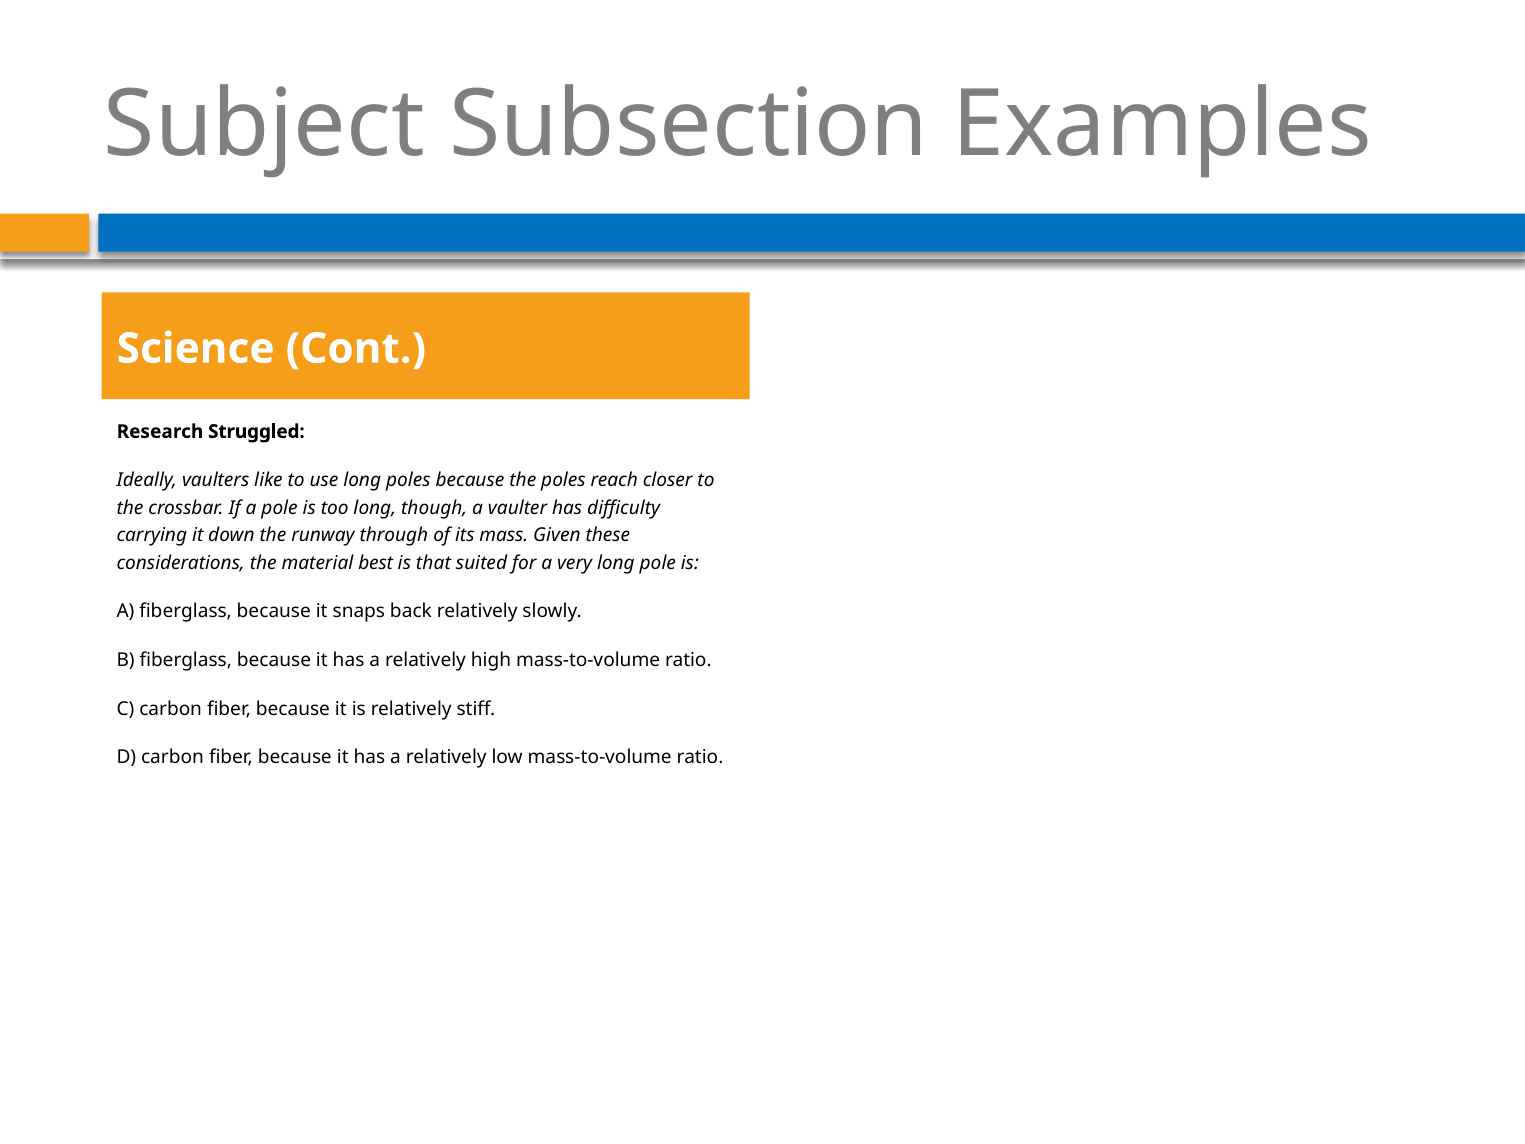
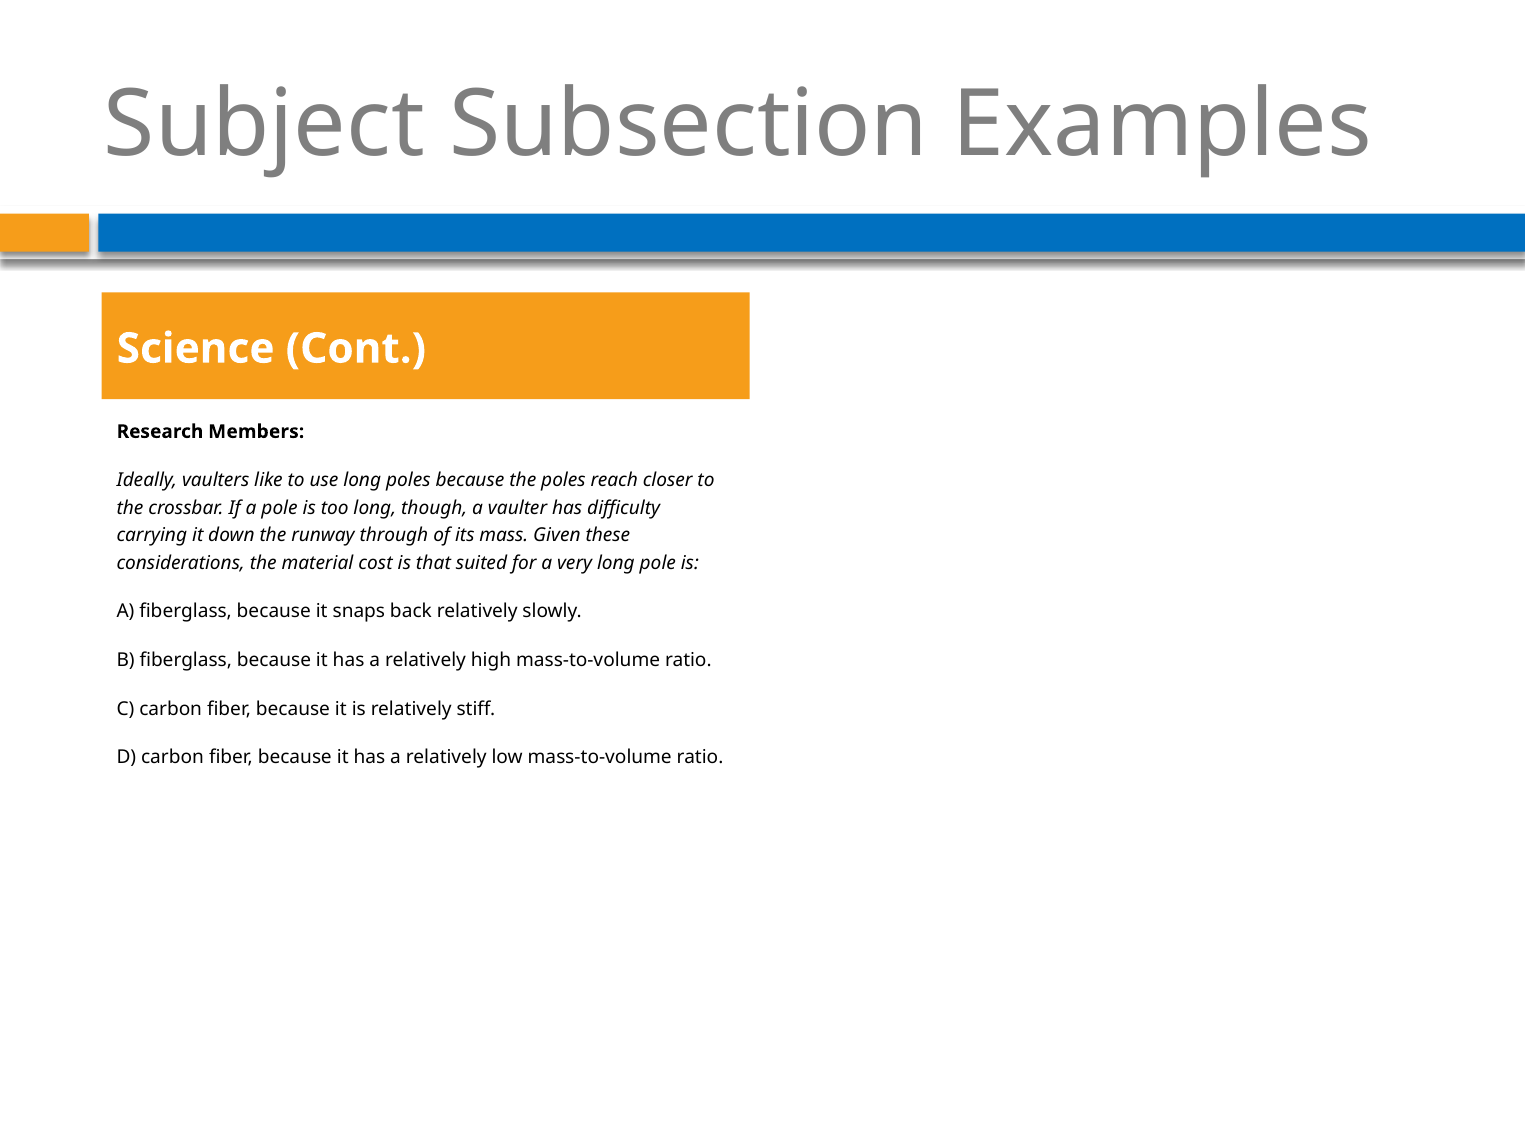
Struggled: Struggled -> Members
best: best -> cost
